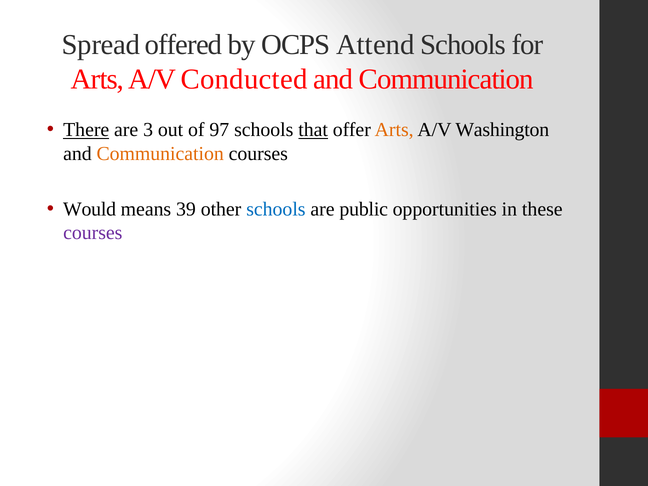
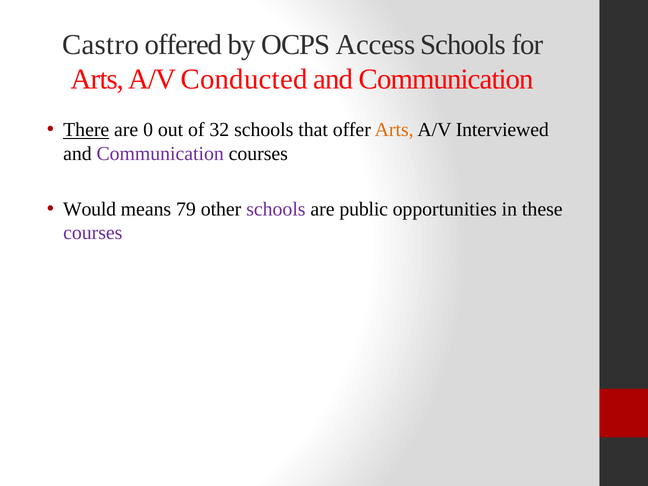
Spread: Spread -> Castro
Attend: Attend -> Access
3: 3 -> 0
97: 97 -> 32
that underline: present -> none
Washington: Washington -> Interviewed
Communication at (160, 154) colour: orange -> purple
39: 39 -> 79
schools at (276, 209) colour: blue -> purple
